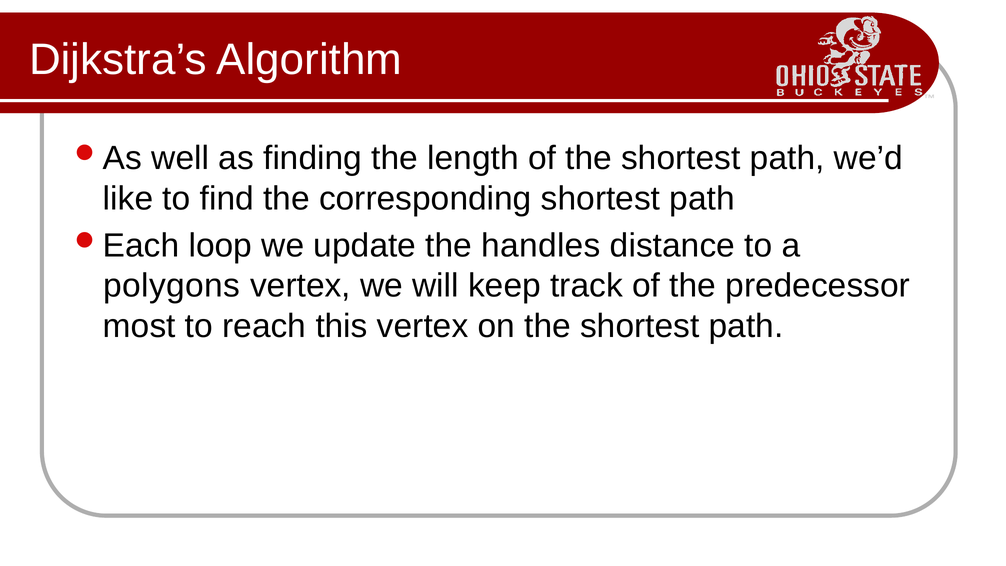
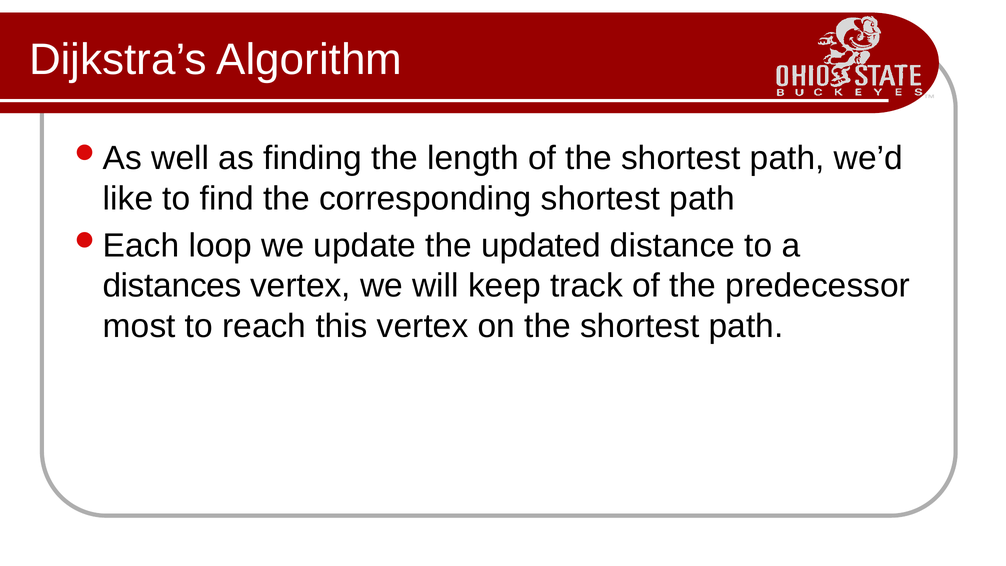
handles: handles -> updated
polygons: polygons -> distances
